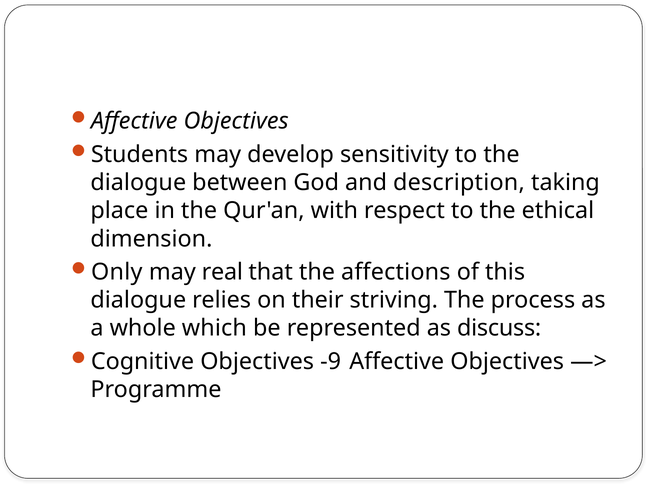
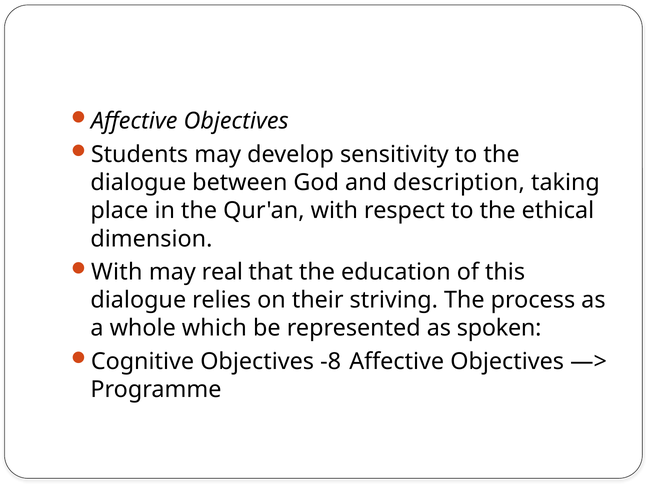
Only at (117, 272): Only -> With
affections: affections -> education
discuss: discuss -> spoken
-9: -9 -> -8
